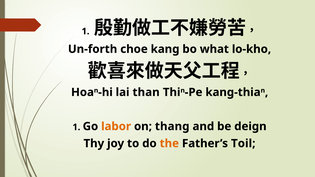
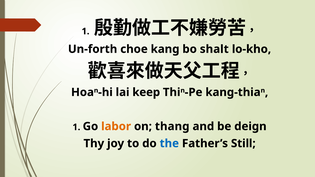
what: what -> shalt
than: than -> keep
the colour: orange -> blue
Toil: Toil -> Still
